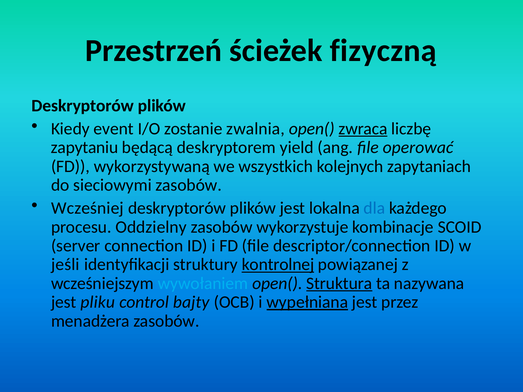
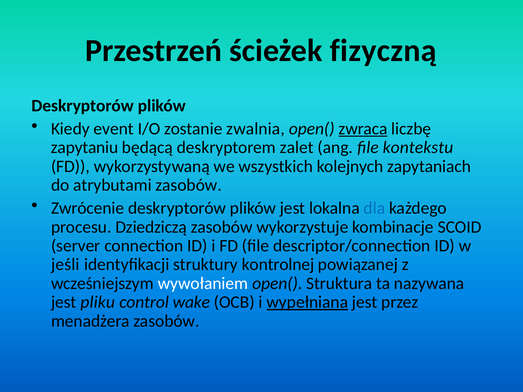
yield: yield -> zalet
operować: operować -> kontekstu
sieciowymi: sieciowymi -> atrybutami
Wcześniej: Wcześniej -> Zwrócenie
Oddzielny: Oddzielny -> Dziedziczą
kontrolnej underline: present -> none
wywołaniem colour: light blue -> white
Struktura underline: present -> none
bajty: bajty -> wake
